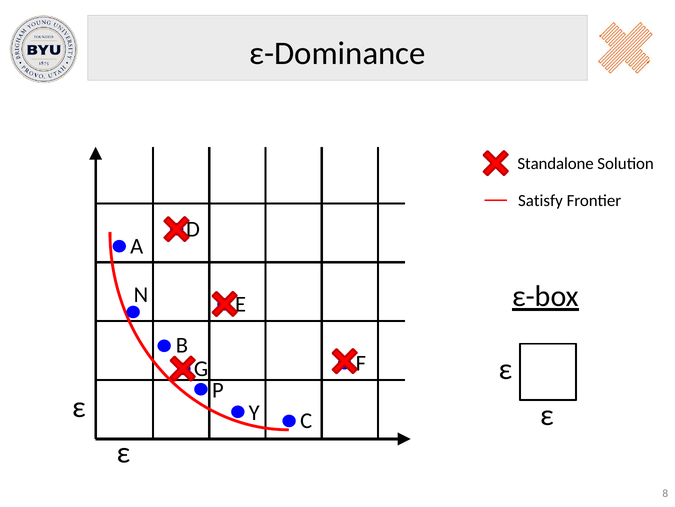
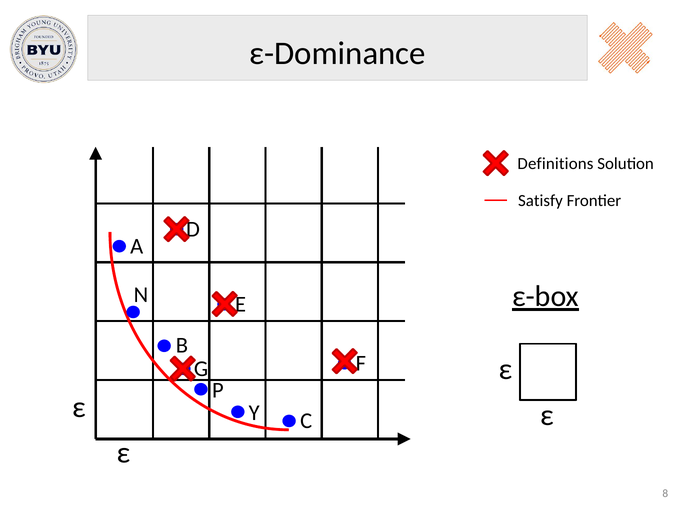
Standalone: Standalone -> Definitions
